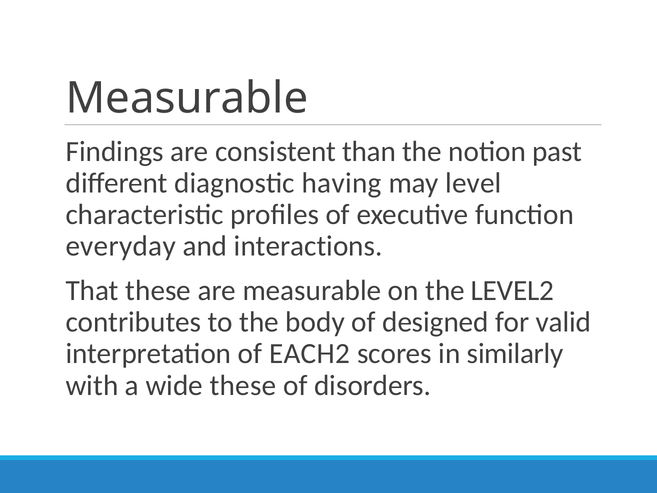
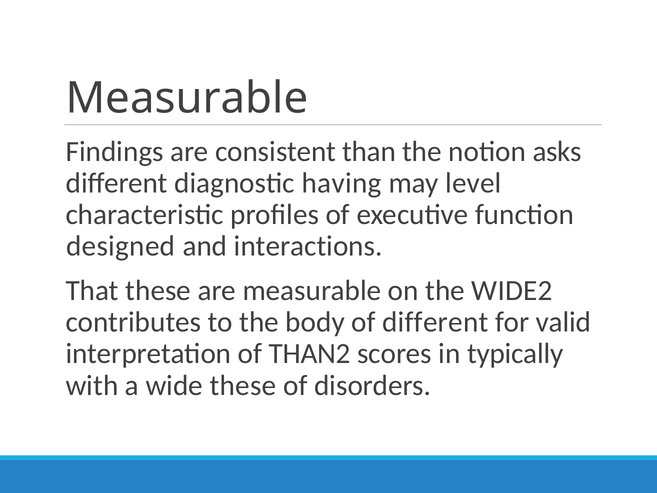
past: past -> asks
everyday: everyday -> designed
LEVEL2: LEVEL2 -> WIDE2
of designed: designed -> different
EACH2: EACH2 -> THAN2
similarly: similarly -> typically
